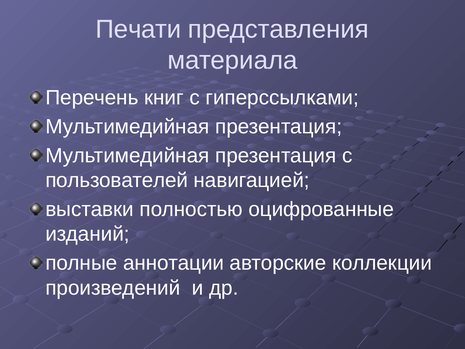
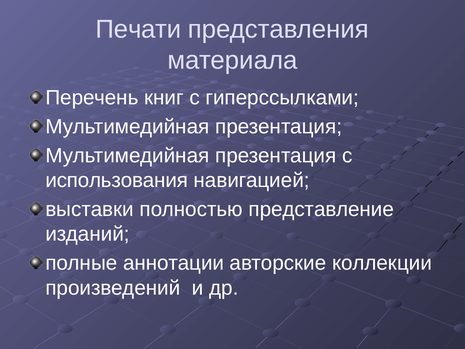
пользователей: пользователей -> использования
оцифрованные: оцифрованные -> представление
